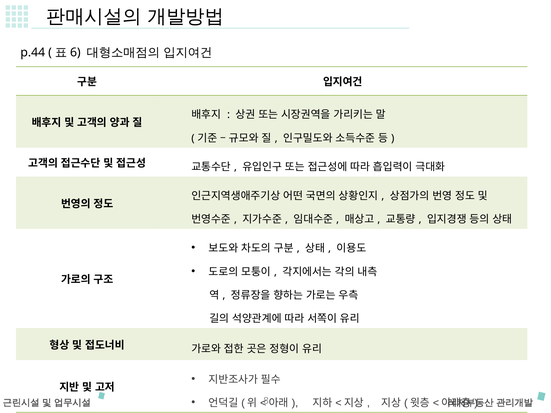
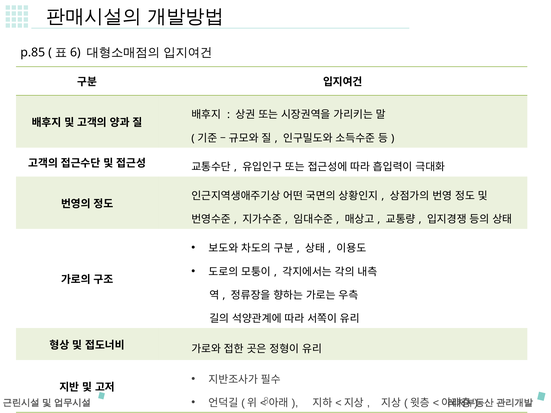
p.44: p.44 -> p.85
